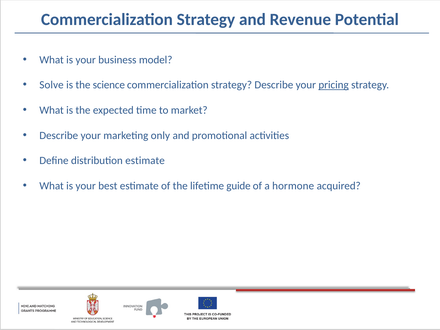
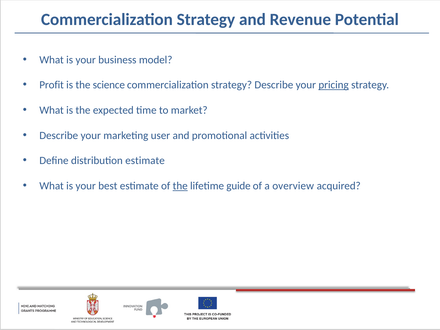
Solve: Solve -> Profit
only: only -> user
the at (180, 186) underline: none -> present
hormone: hormone -> overview
